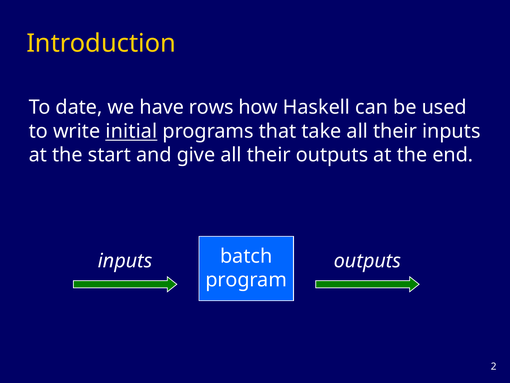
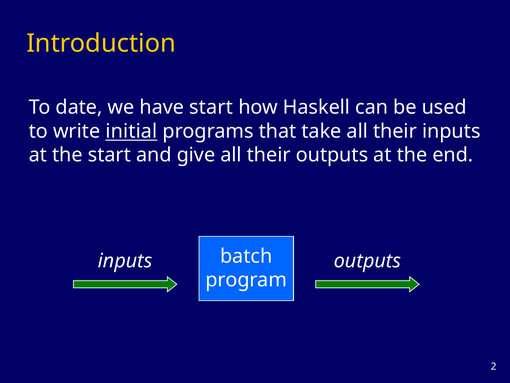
have rows: rows -> start
